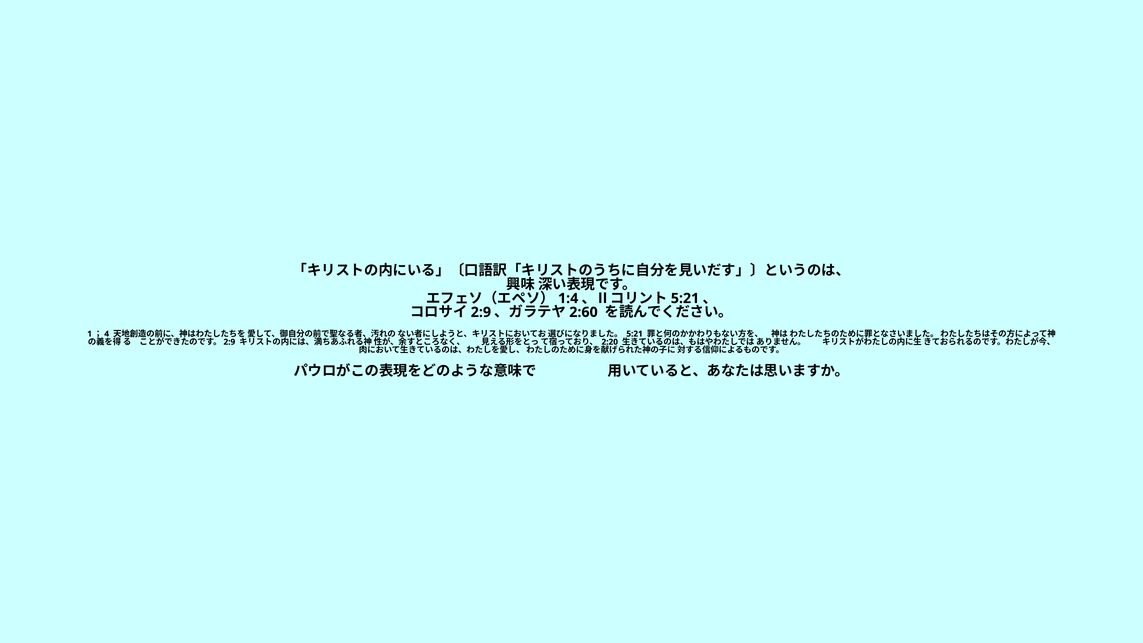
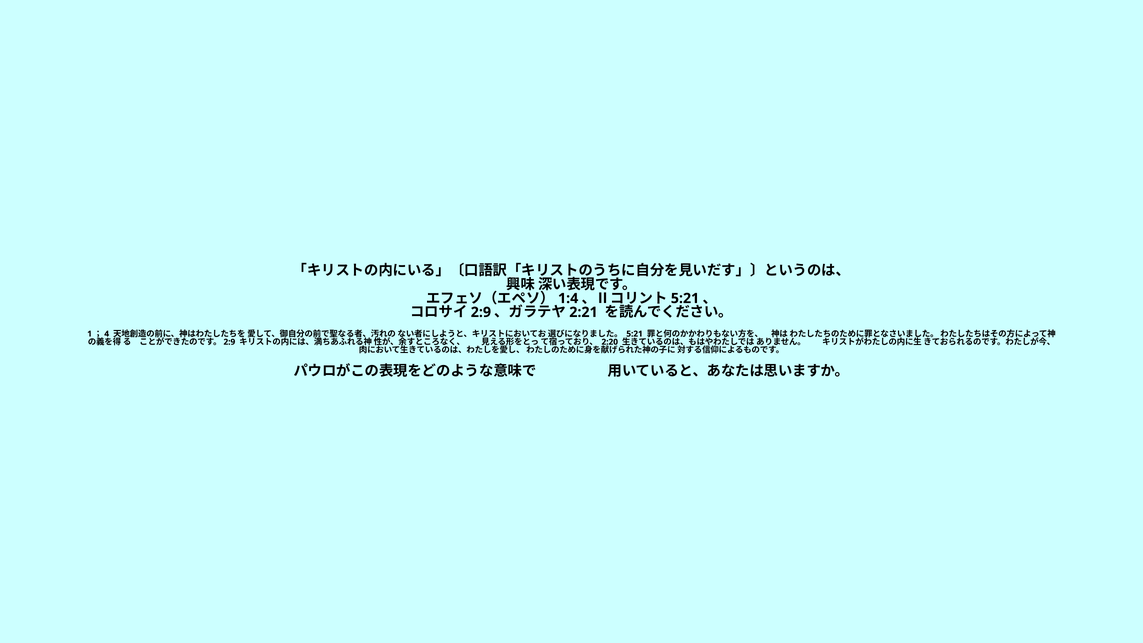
2:60: 2:60 -> 2:21
